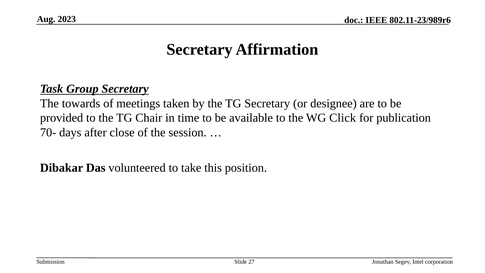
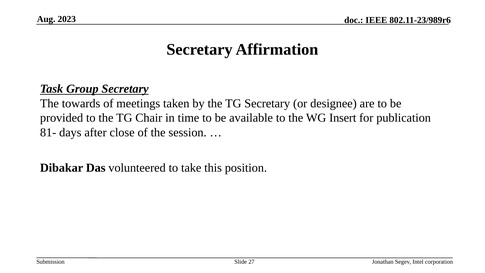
Click: Click -> Insert
70-: 70- -> 81-
